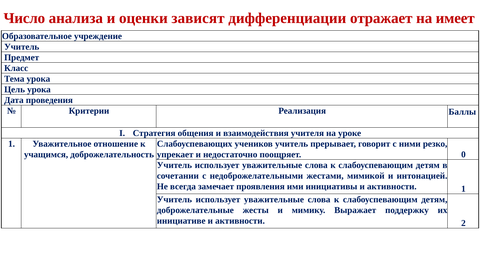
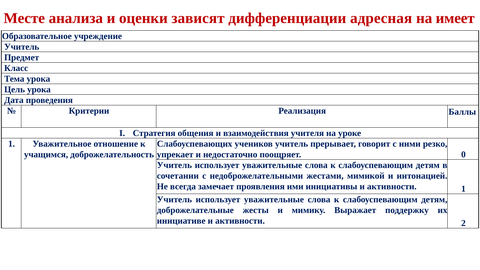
Число: Число -> Месте
отражает: отражает -> адресная
